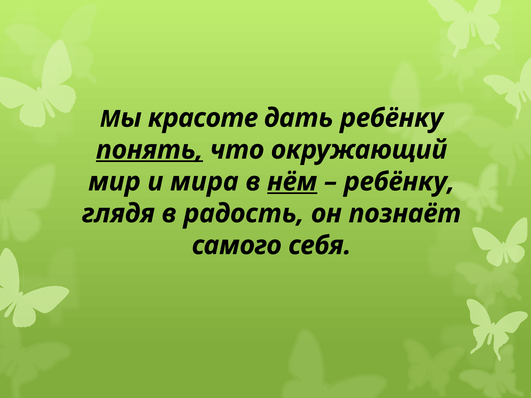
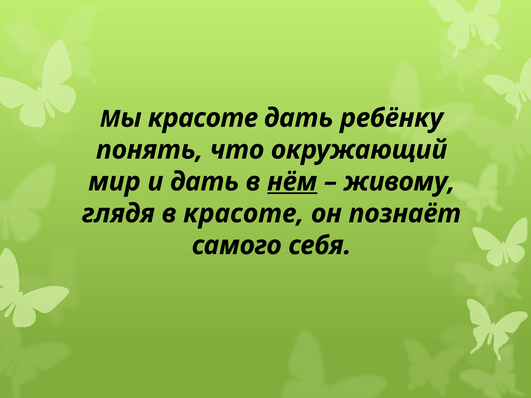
понять underline: present -> none
и мира: мира -> дать
ребёнку at (399, 182): ребёнку -> живому
в радость: радость -> красоте
